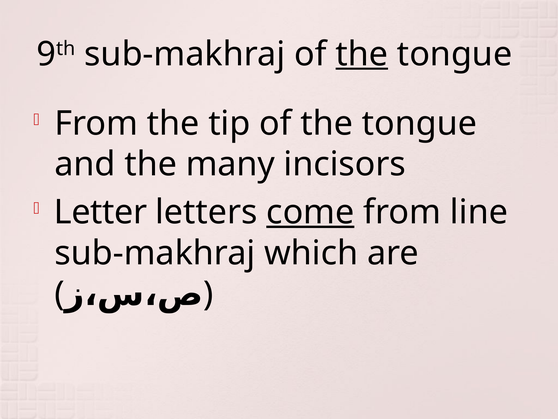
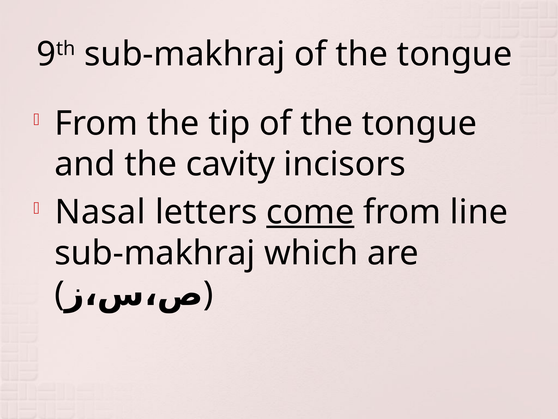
the at (362, 54) underline: present -> none
many: many -> cavity
Letter: Letter -> Nasal
